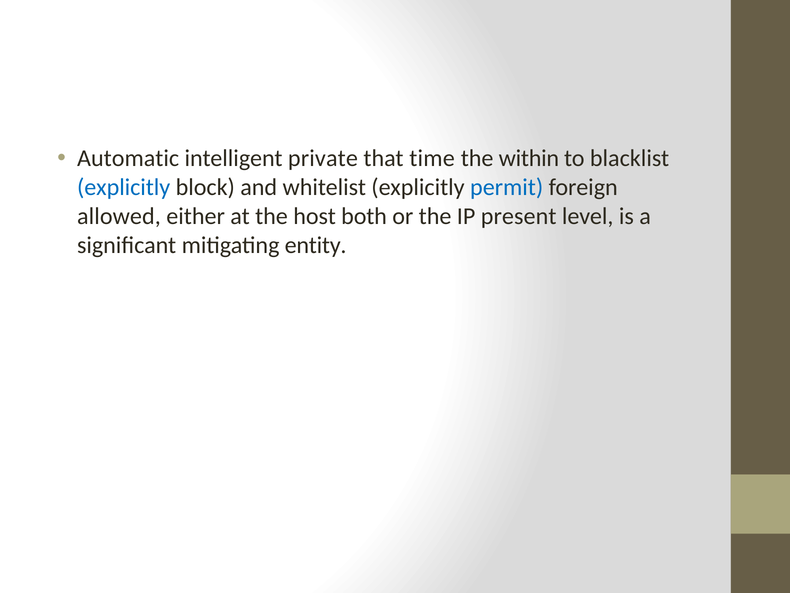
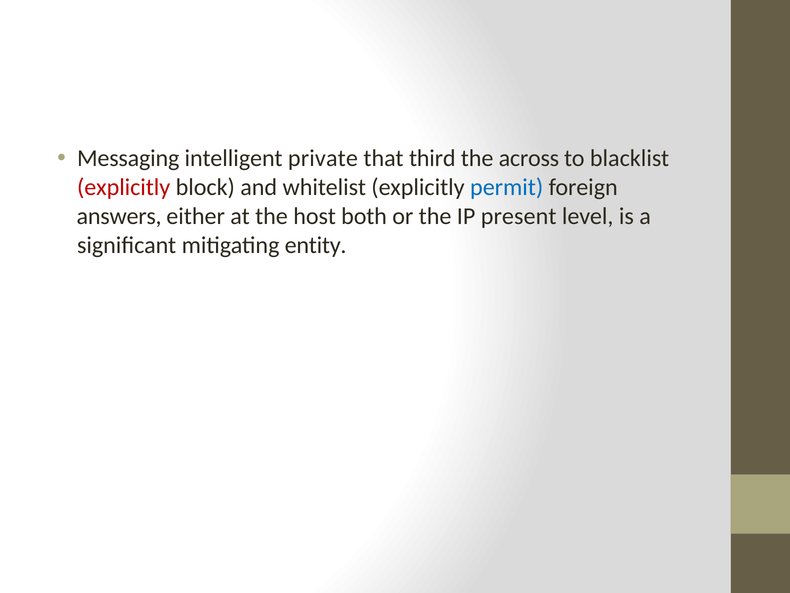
Automatic: Automatic -> Messaging
time: time -> third
within: within -> across
explicitly at (124, 187) colour: blue -> red
allowed: allowed -> answers
